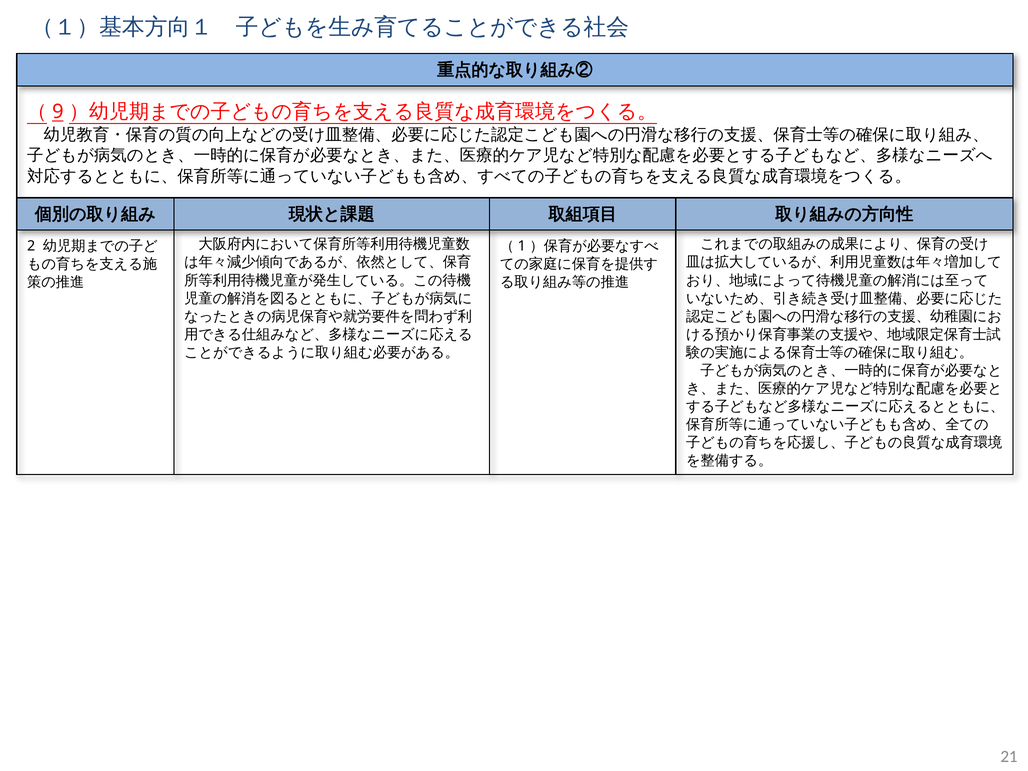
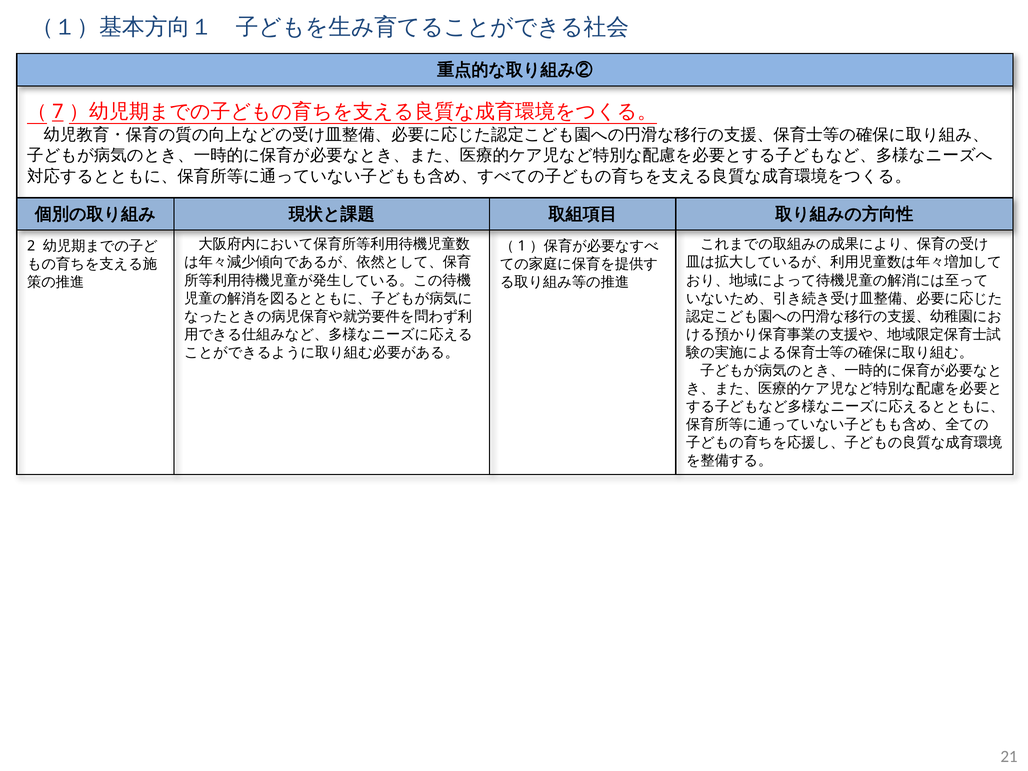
9: 9 -> 7
